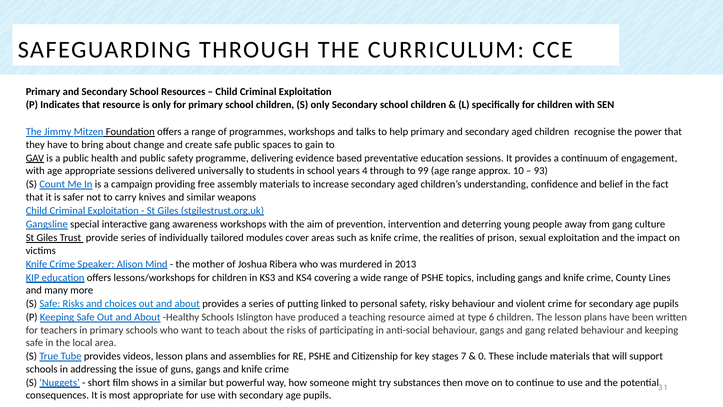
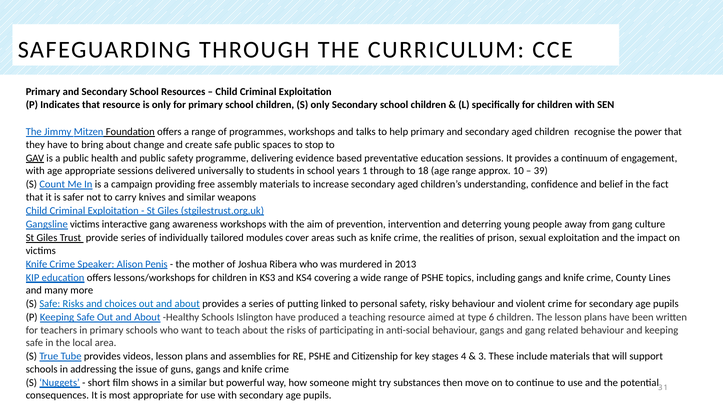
gain: gain -> stop
4: 4 -> 1
99: 99 -> 18
93: 93 -> 39
Gangsline special: special -> victims
Mind: Mind -> Penis
7: 7 -> 4
0: 0 -> 3
